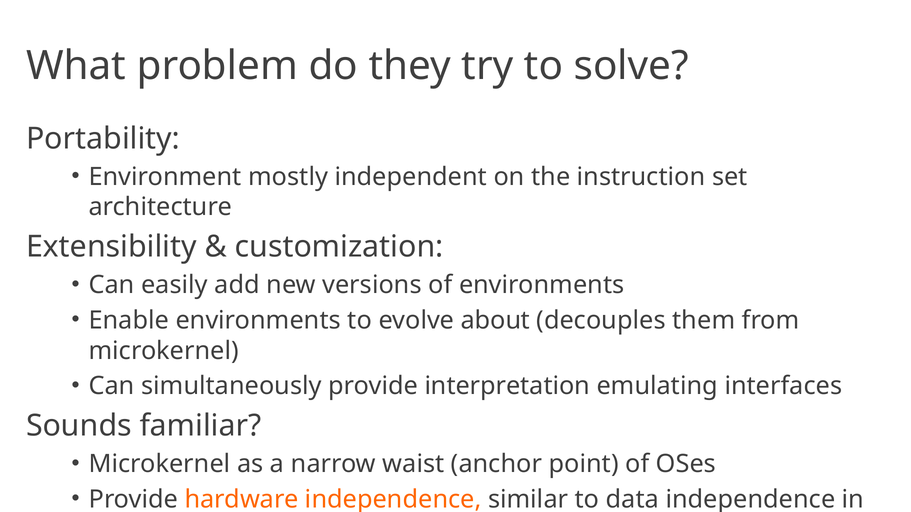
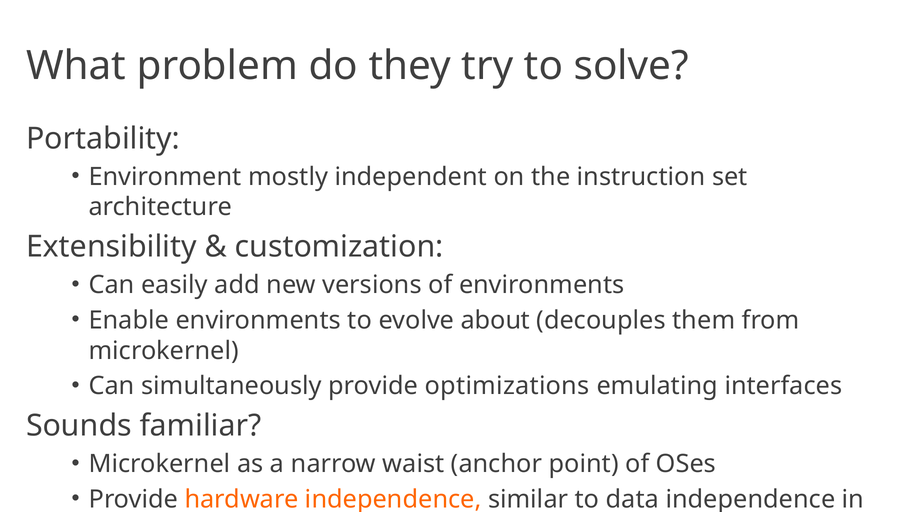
interpretation: interpretation -> optimizations
